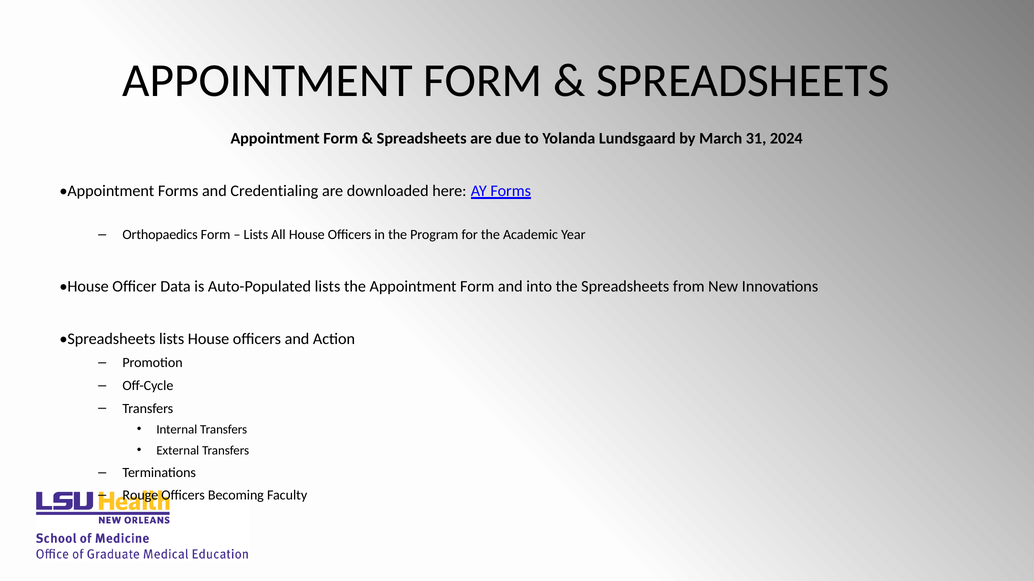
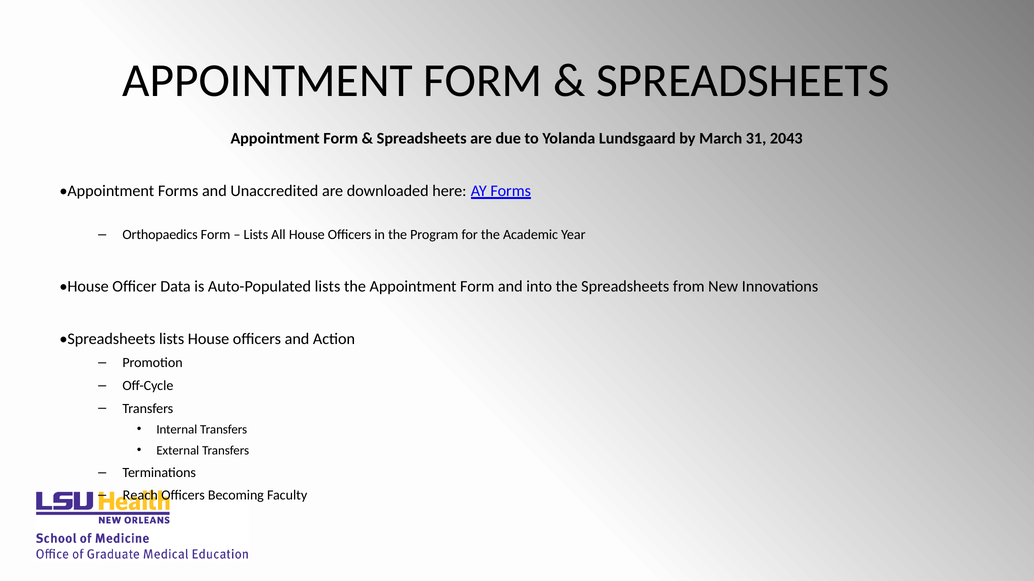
2024: 2024 -> 2043
Credentialing: Credentialing -> Unaccredited
Rouge: Rouge -> Reach
